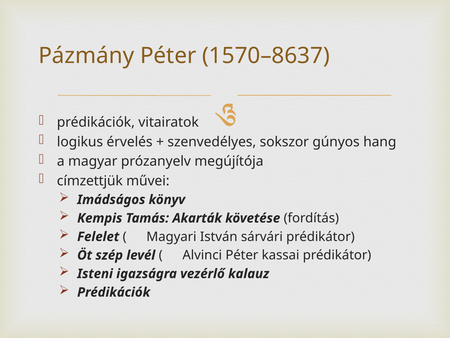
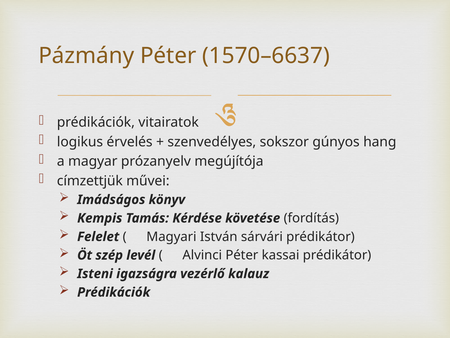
1570–8637: 1570–8637 -> 1570–6637
Akarták: Akarták -> Kérdése
